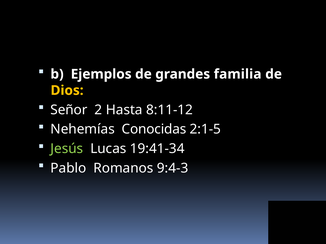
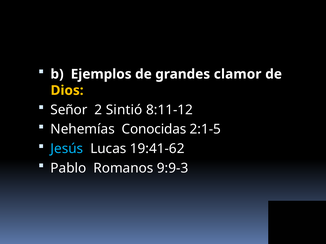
familia: familia -> clamor
Hasta: Hasta -> Sintió
Jesús colour: light green -> light blue
19:41-34: 19:41-34 -> 19:41-62
9:4-3: 9:4-3 -> 9:9-3
